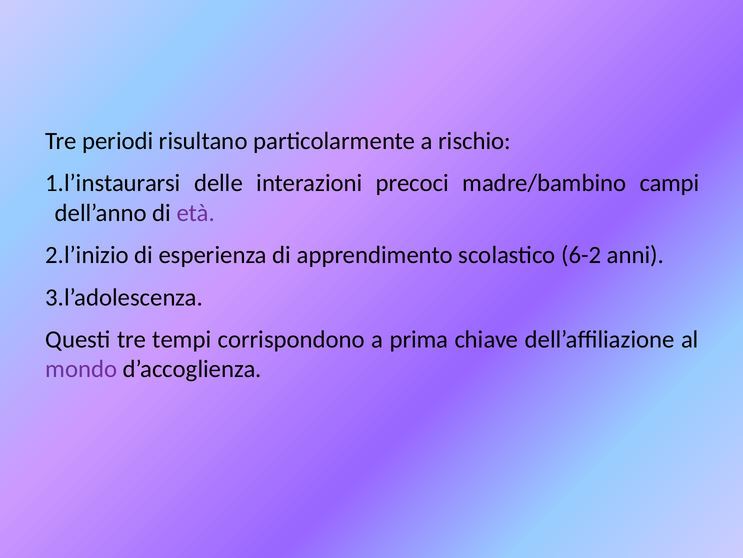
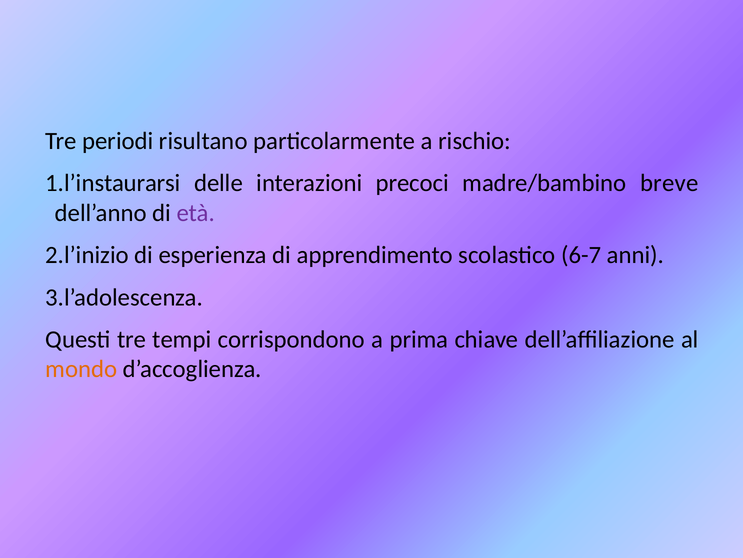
campi: campi -> breve
6-2: 6-2 -> 6-7
mondo colour: purple -> orange
